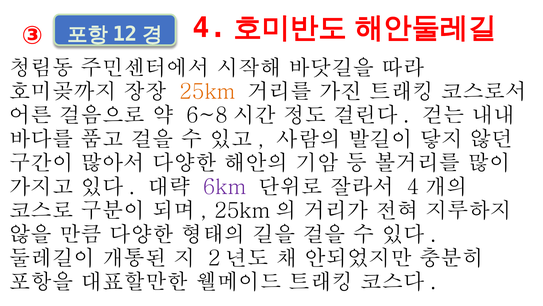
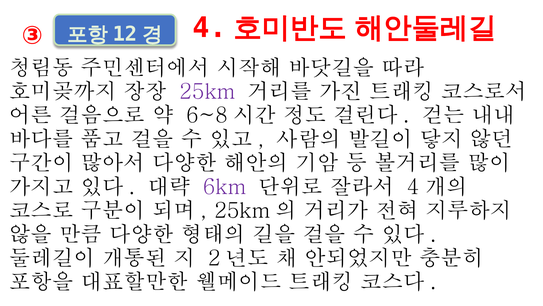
25km colour: orange -> purple
